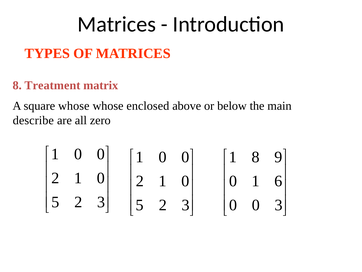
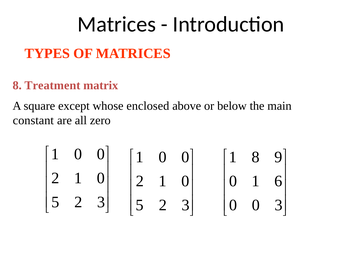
square whose: whose -> except
describe: describe -> constant
